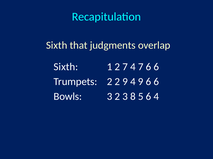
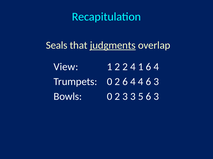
Sixth at (57, 45): Sixth -> Seals
judgments underline: none -> present
Sixth at (66, 67): Sixth -> View
2 7: 7 -> 2
4 7: 7 -> 1
6 at (156, 67): 6 -> 4
Trumpets 2: 2 -> 0
2 9: 9 -> 6
4 9: 9 -> 4
6 at (156, 82): 6 -> 3
Bowls 3: 3 -> 0
3 8: 8 -> 3
5 6 4: 4 -> 3
